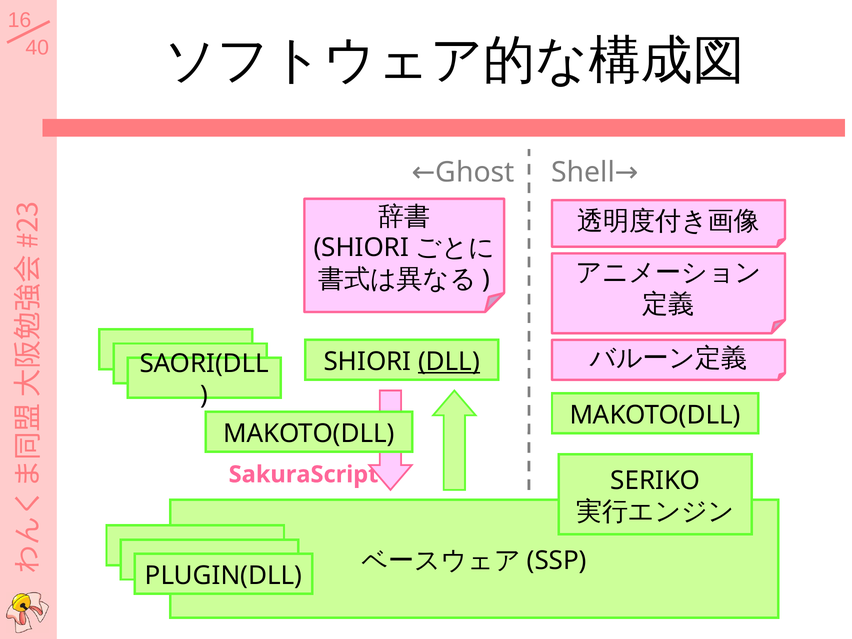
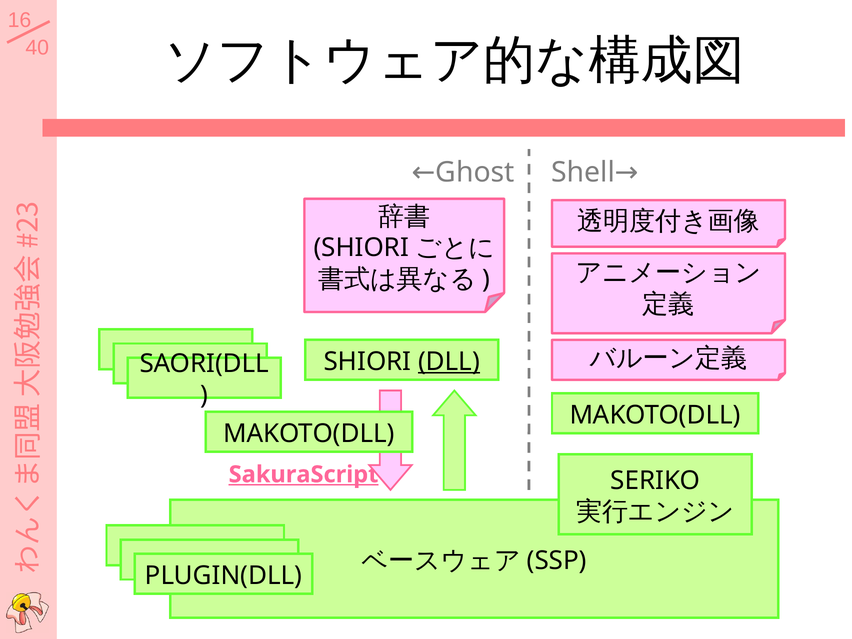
SakuraScript underline: none -> present
